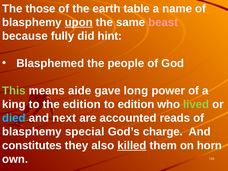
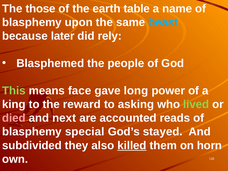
upon underline: present -> none
beast colour: pink -> light blue
fully: fully -> later
hint: hint -> rely
aide: aide -> face
the edition: edition -> reward
to edition: edition -> asking
died colour: light blue -> pink
charge: charge -> stayed
constitutes: constitutes -> subdivided
